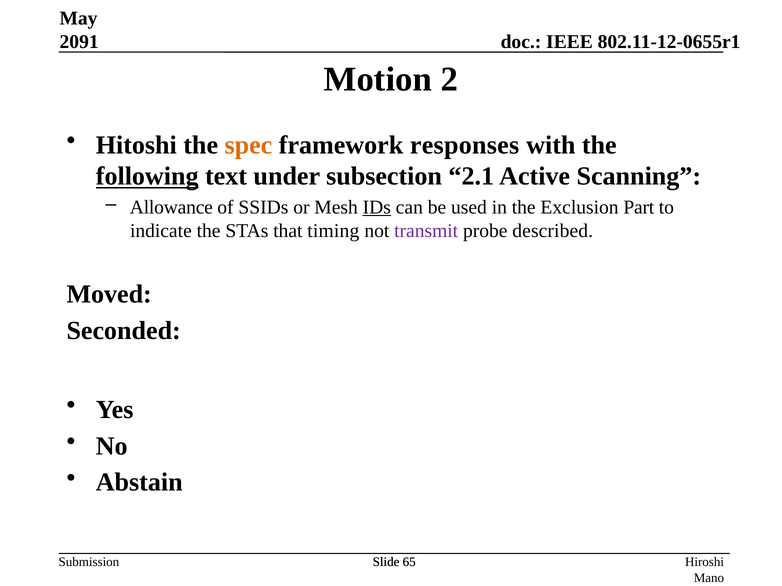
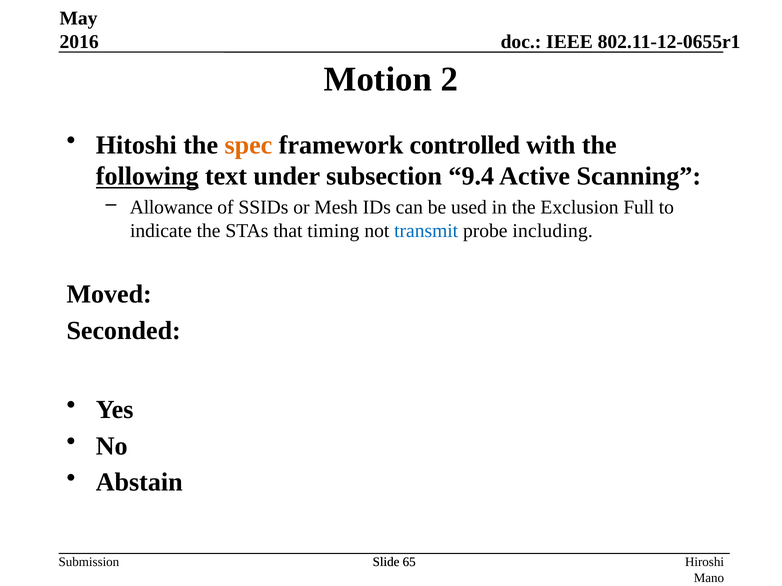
2091: 2091 -> 2016
responses: responses -> controlled
2.1: 2.1 -> 9.4
IDs underline: present -> none
Part: Part -> Full
transmit colour: purple -> blue
described: described -> including
